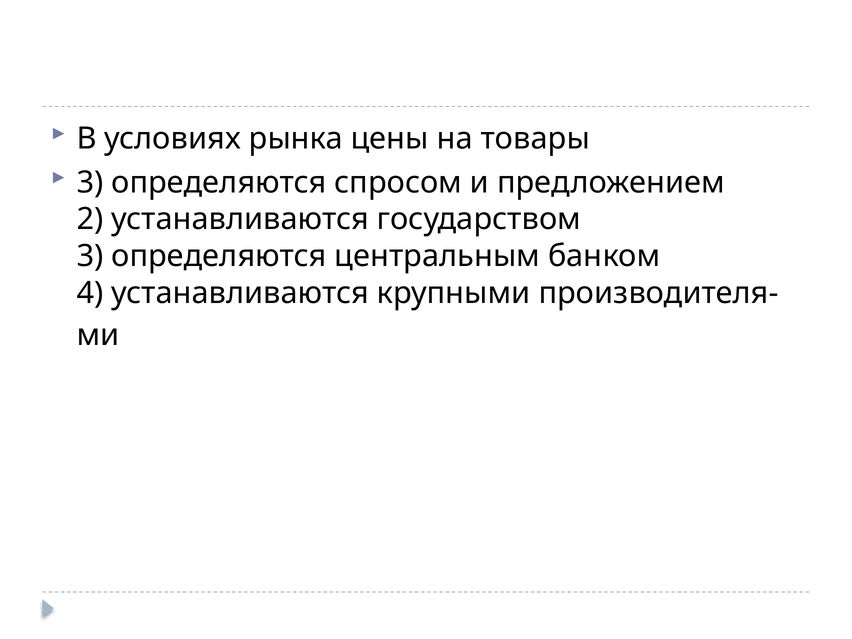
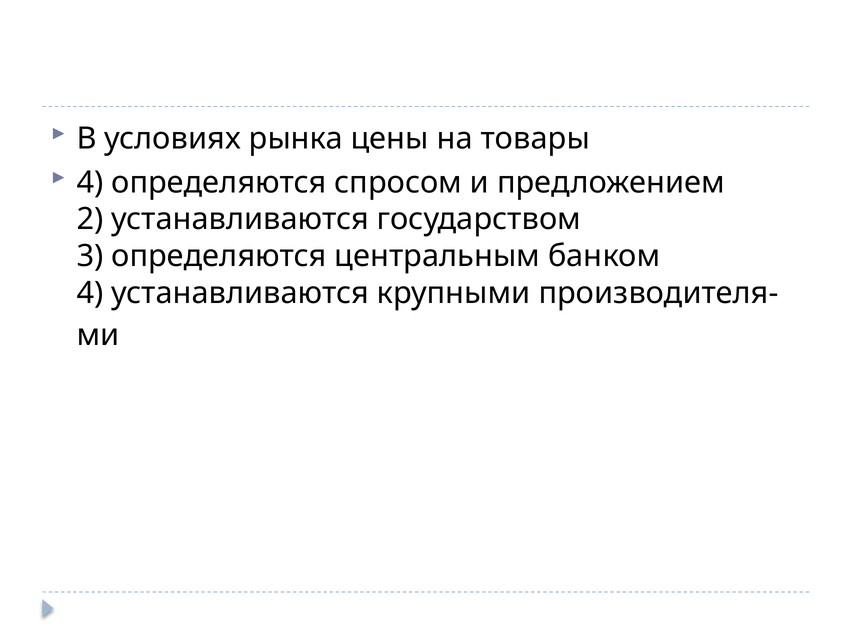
3 at (90, 182): 3 -> 4
